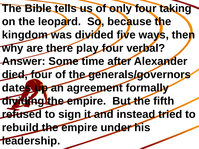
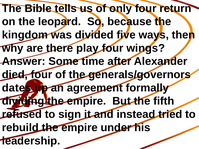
taking: taking -> return
verbal: verbal -> wings
